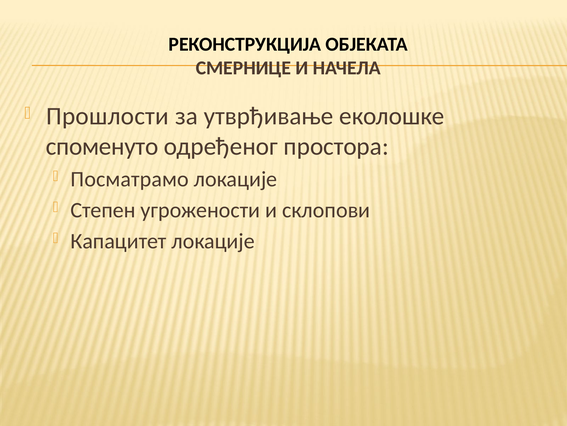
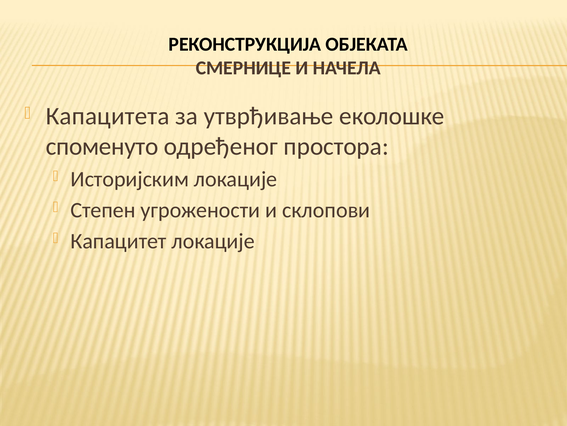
Прошлости: Прошлости -> Капацитета
Посматрамо: Посматрамо -> Историјским
